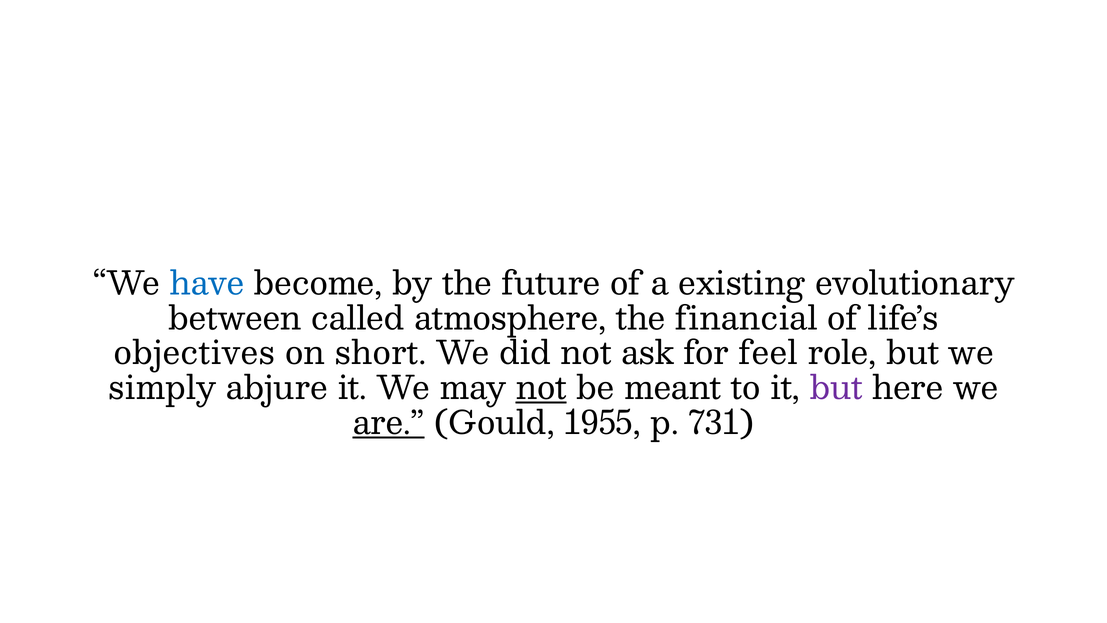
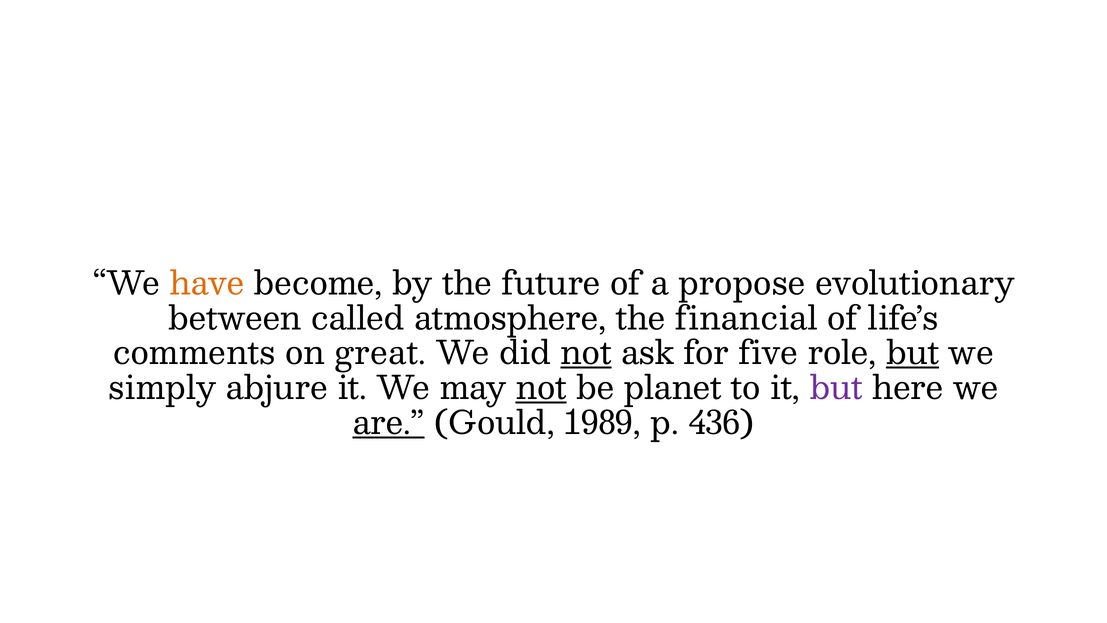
have colour: blue -> orange
existing: existing -> propose
objectives: objectives -> comments
short: short -> great
not at (586, 354) underline: none -> present
feel: feel -> five
but at (913, 354) underline: none -> present
meant: meant -> planet
1955: 1955 -> 1989
731: 731 -> 436
